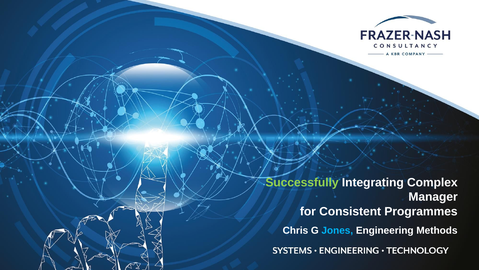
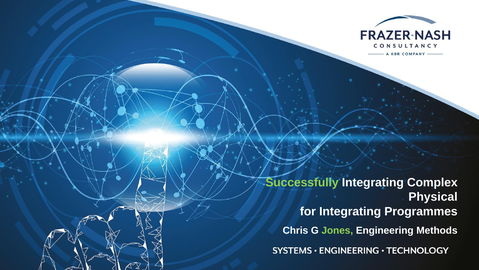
Manager: Manager -> Physical
for Consistent: Consistent -> Integrating
Jones colour: light blue -> light green
